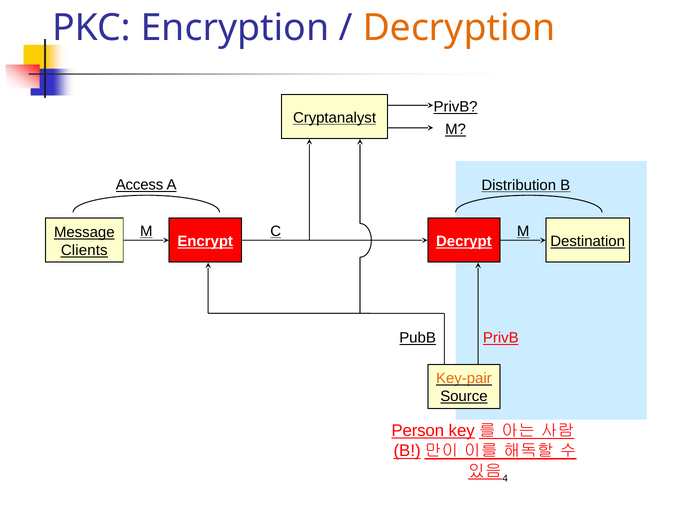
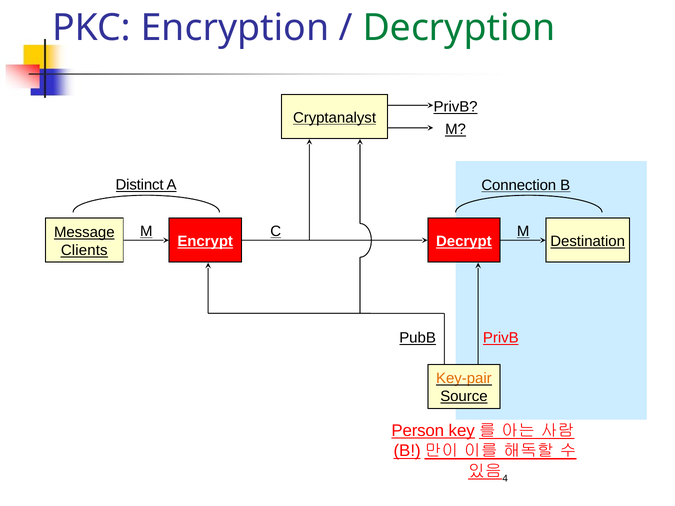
Decryption colour: orange -> green
Access: Access -> Distinct
Distribution: Distribution -> Connection
